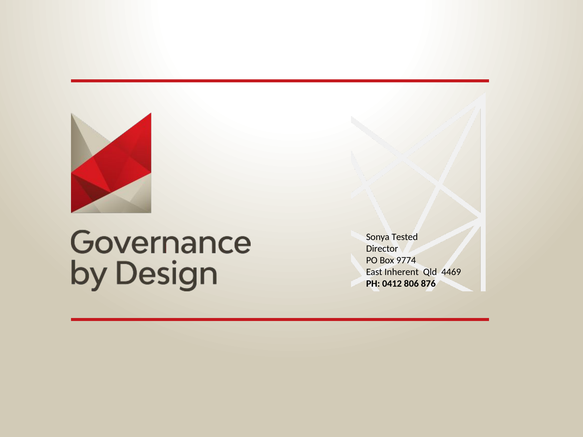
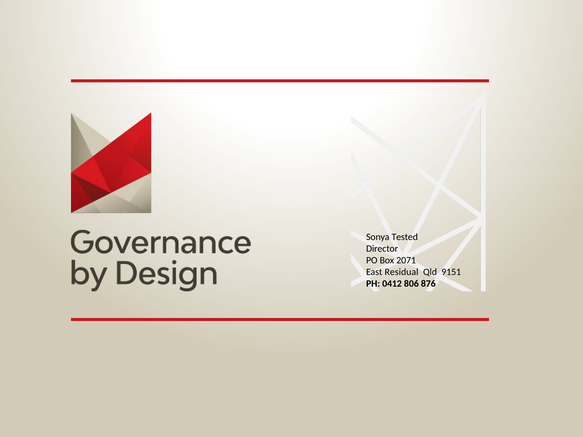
9774: 9774 -> 2071
Inherent: Inherent -> Residual
4469: 4469 -> 9151
